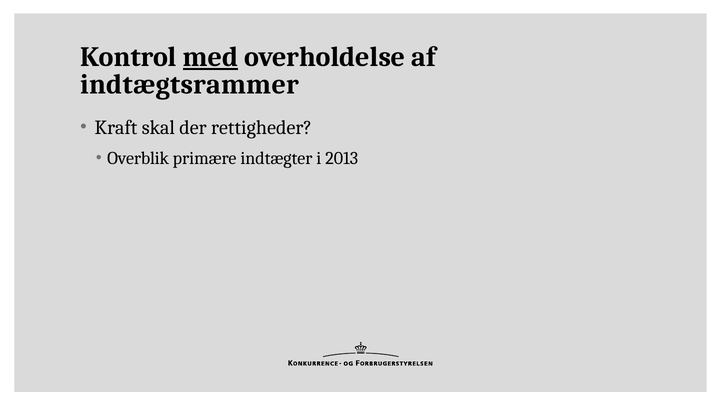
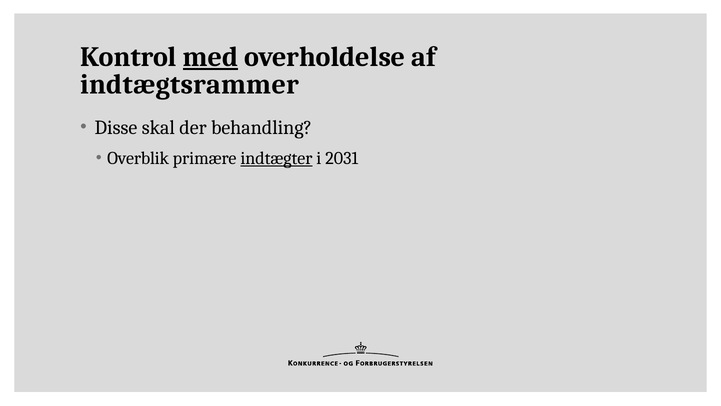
Kraft: Kraft -> Disse
rettigheder: rettigheder -> behandling
indtægter underline: none -> present
2013: 2013 -> 2031
